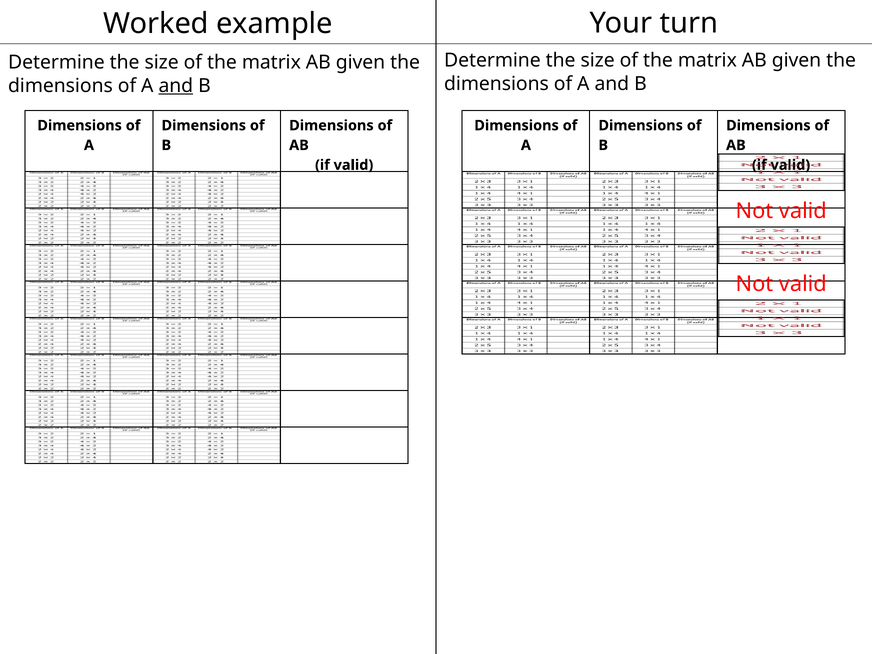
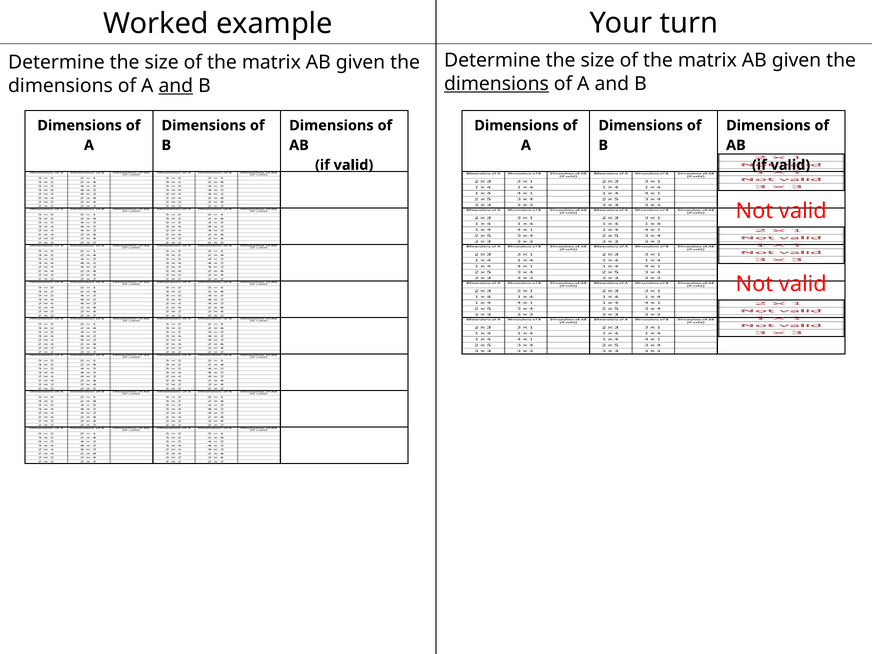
dimensions at (496, 84) underline: none -> present
